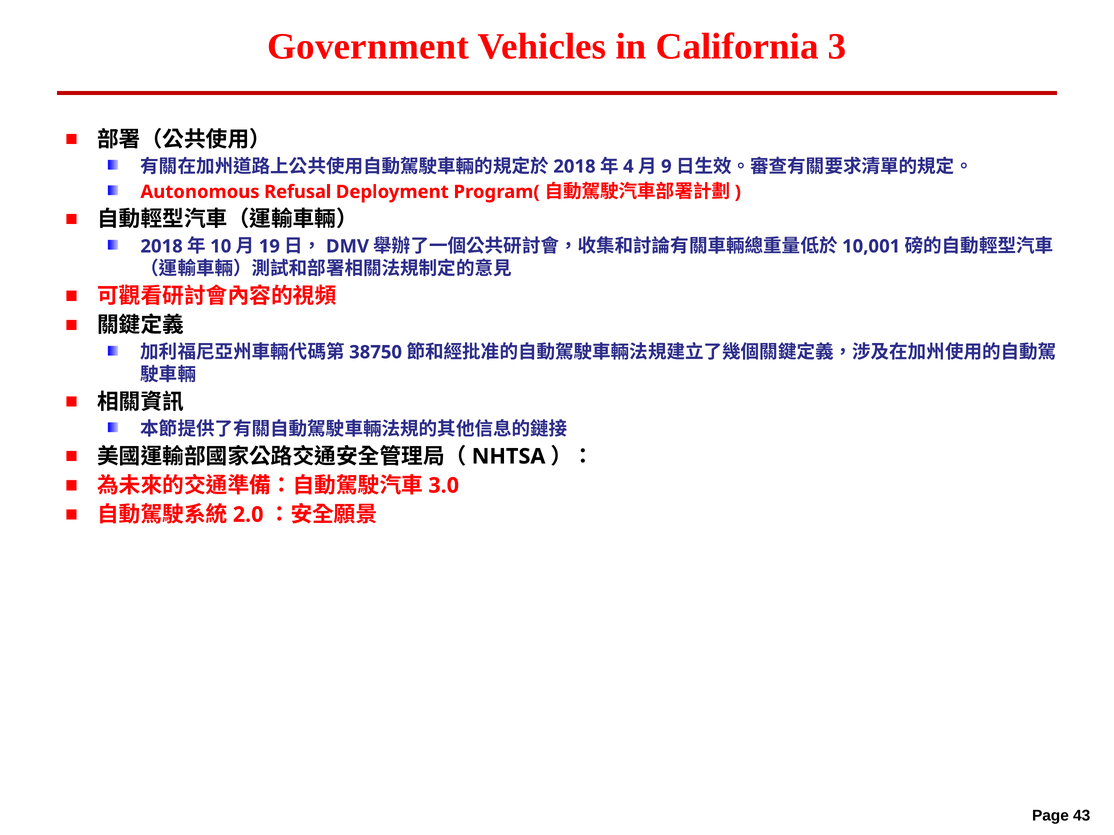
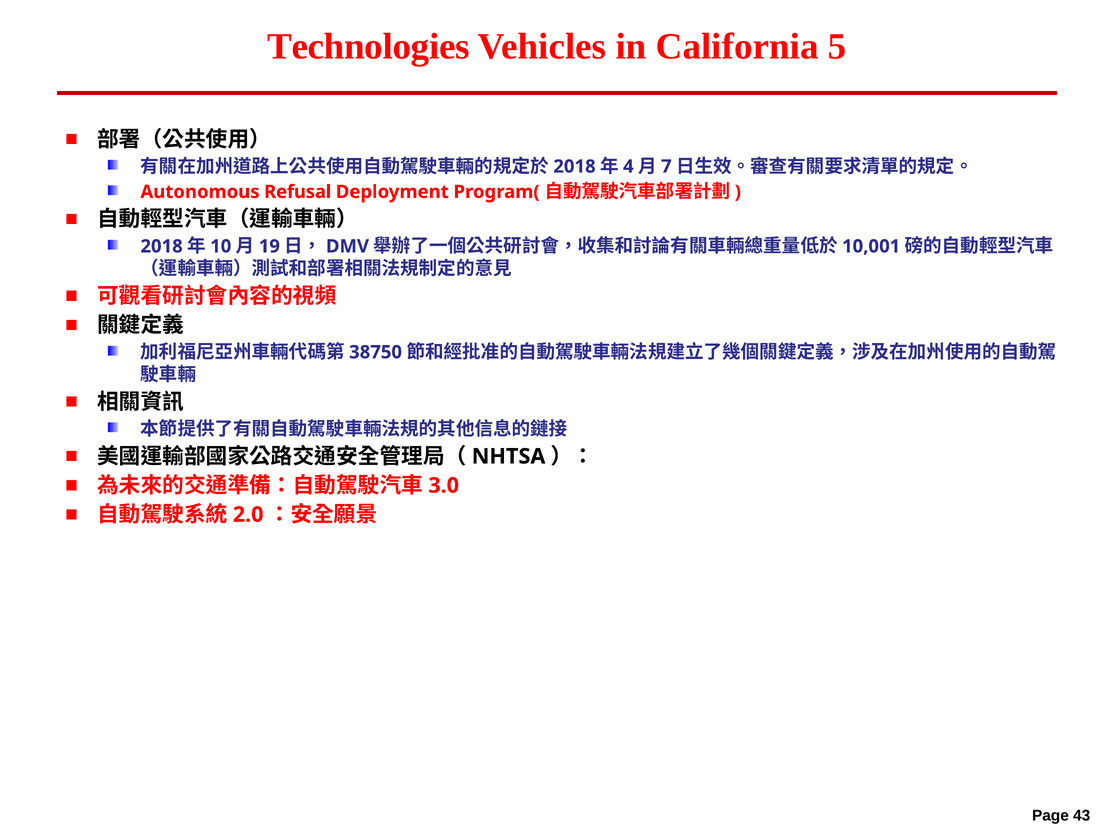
Government: Government -> Technologies
3: 3 -> 5
9: 9 -> 7
